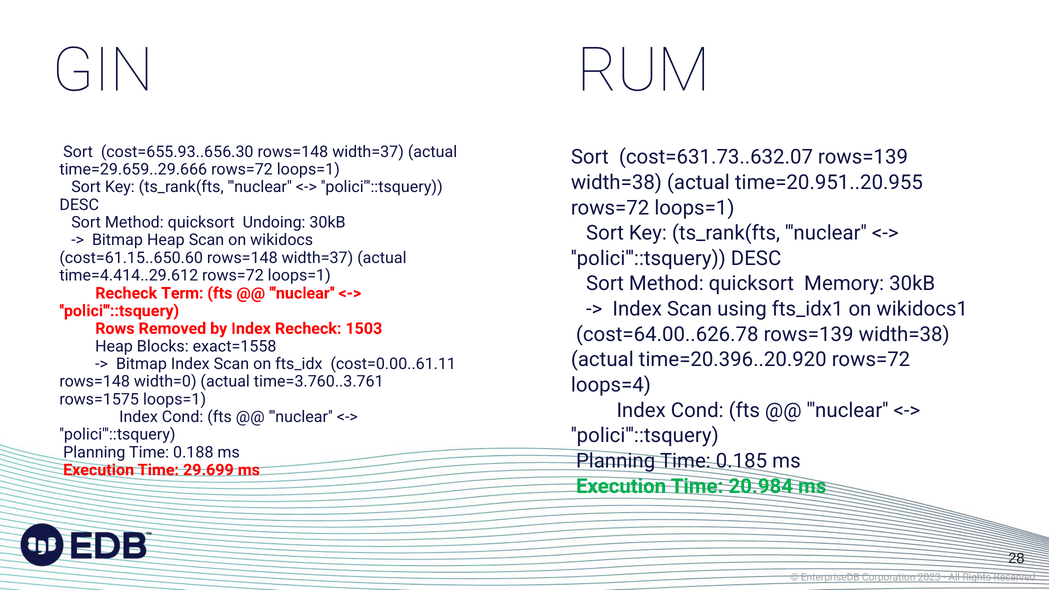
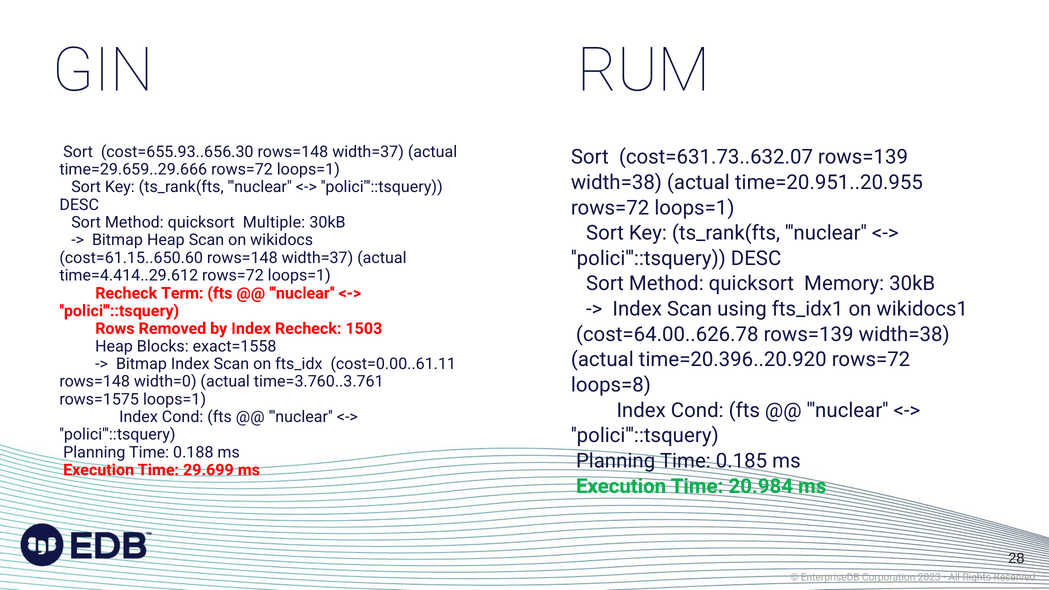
Undoing: Undoing -> Multiple
loops=4: loops=4 -> loops=8
